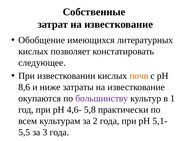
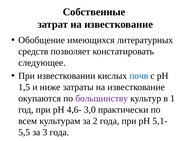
кислых at (33, 51): кислых -> средств
почв colour: orange -> blue
8,6: 8,6 -> 1,5
5,8: 5,8 -> 3,0
